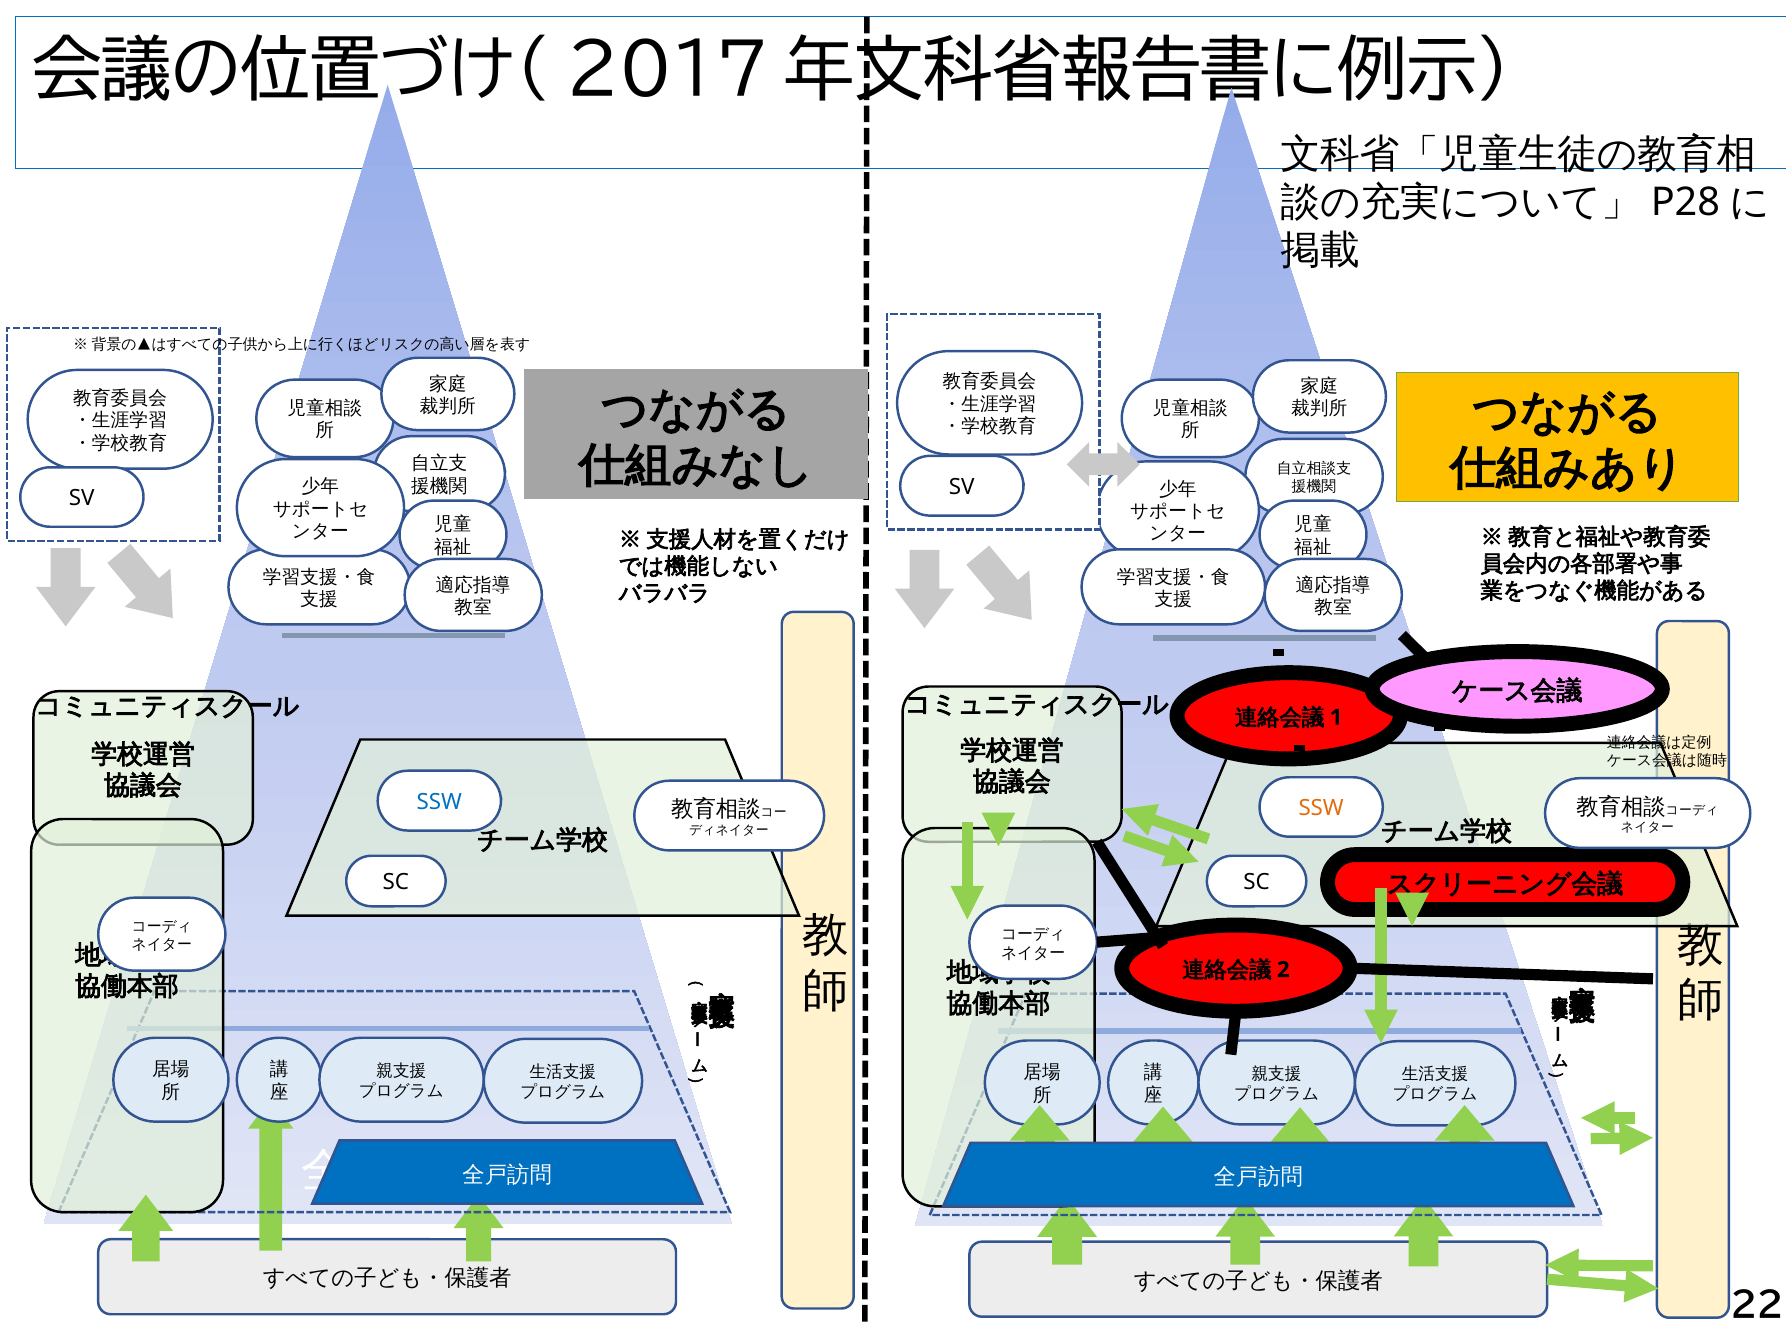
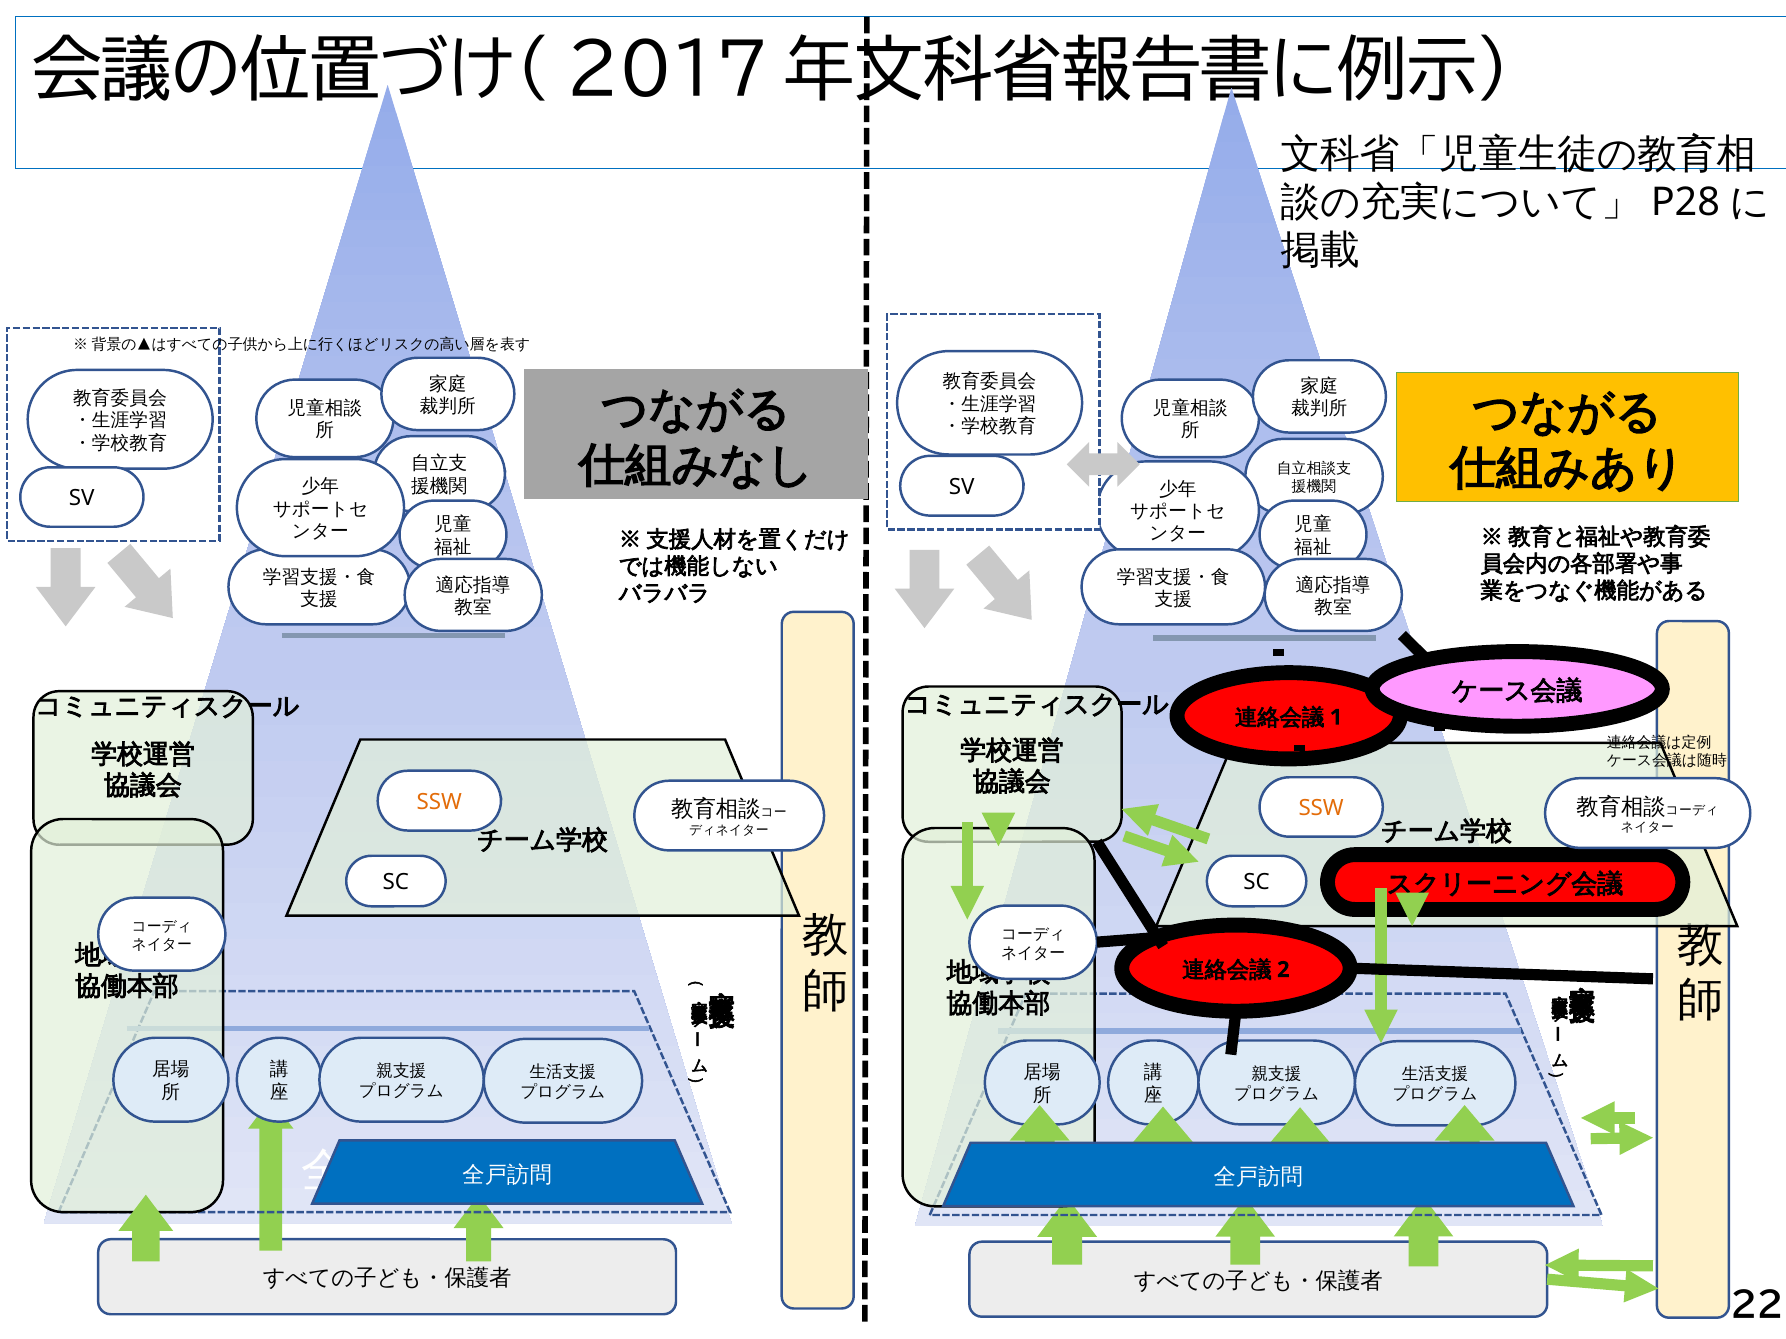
SSW at (439, 802) colour: blue -> orange
